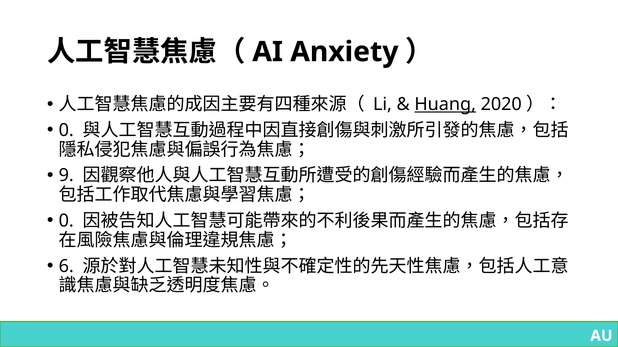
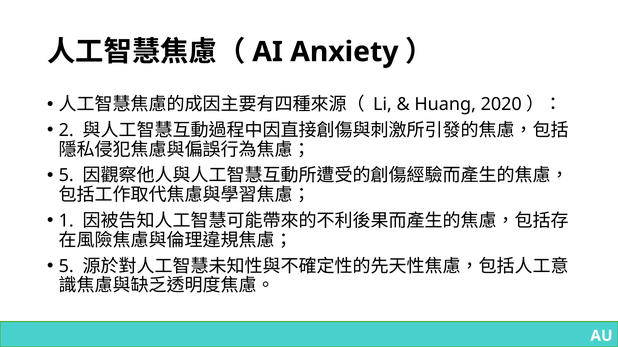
Huang underline: present -> none
0 at (66, 130): 0 -> 2
9 at (66, 176): 9 -> 5
0 at (66, 221): 0 -> 1
6 at (66, 267): 6 -> 5
